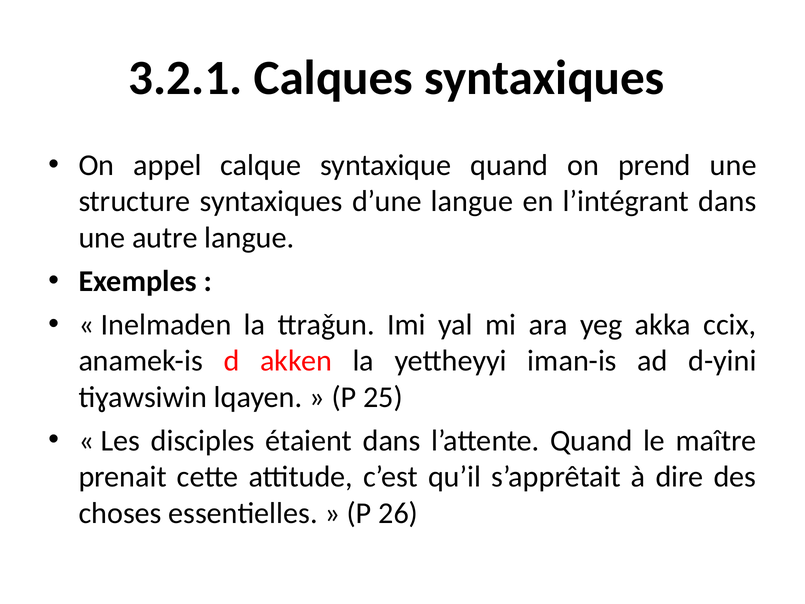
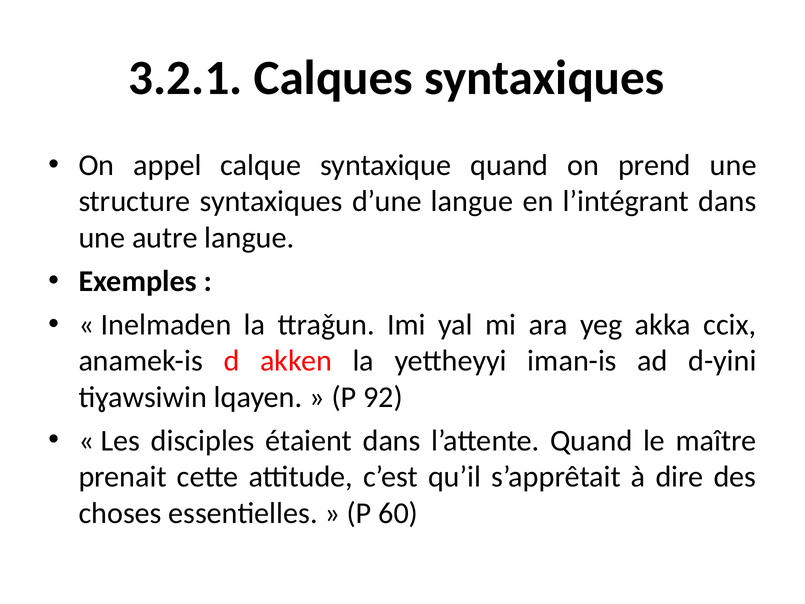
25: 25 -> 92
26: 26 -> 60
